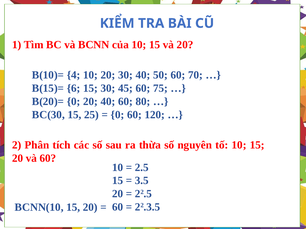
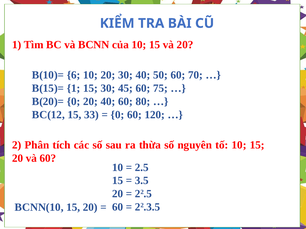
4: 4 -> 6
B(15)= 6: 6 -> 1
BC(30: BC(30 -> BC(12
25: 25 -> 33
